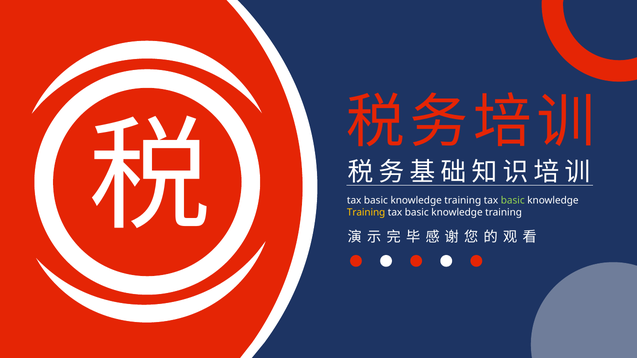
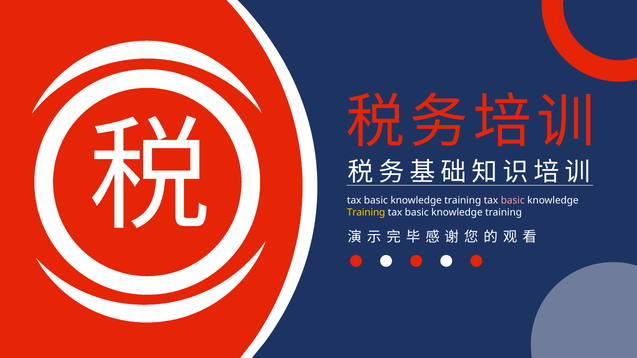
basic at (513, 201) colour: light green -> pink
